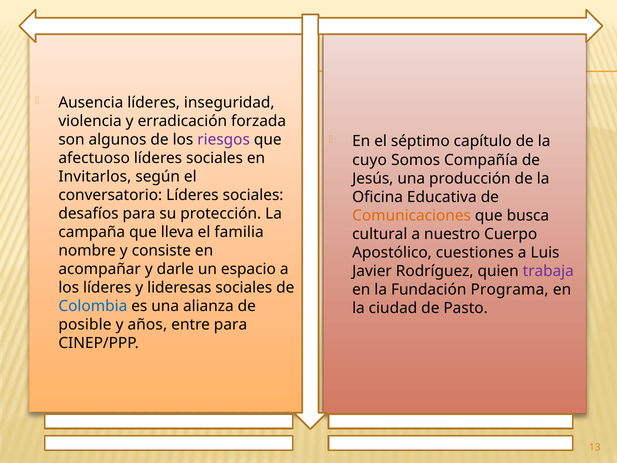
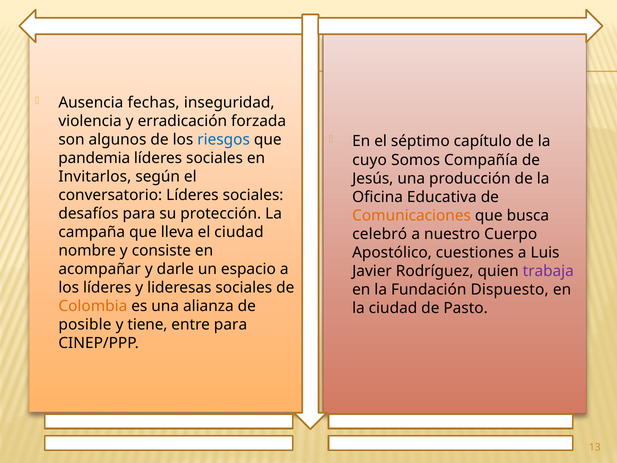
Ausencia líderes: líderes -> fechas
riesgos colour: purple -> blue
afectuoso: afectuoso -> pandemia
el familia: familia -> ciudad
cultural: cultural -> celebró
Programa: Programa -> Dispuesto
Colombia colour: blue -> orange
años: años -> tiene
